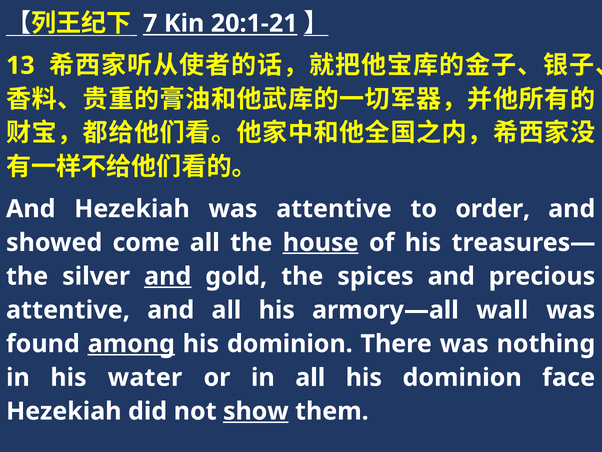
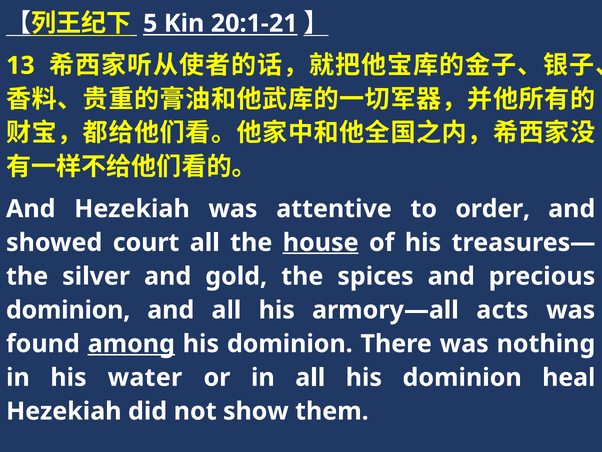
7: 7 -> 5
come: come -> court
and at (168, 276) underline: present -> none
attentive at (68, 310): attentive -> dominion
wall: wall -> acts
face: face -> heal
show underline: present -> none
